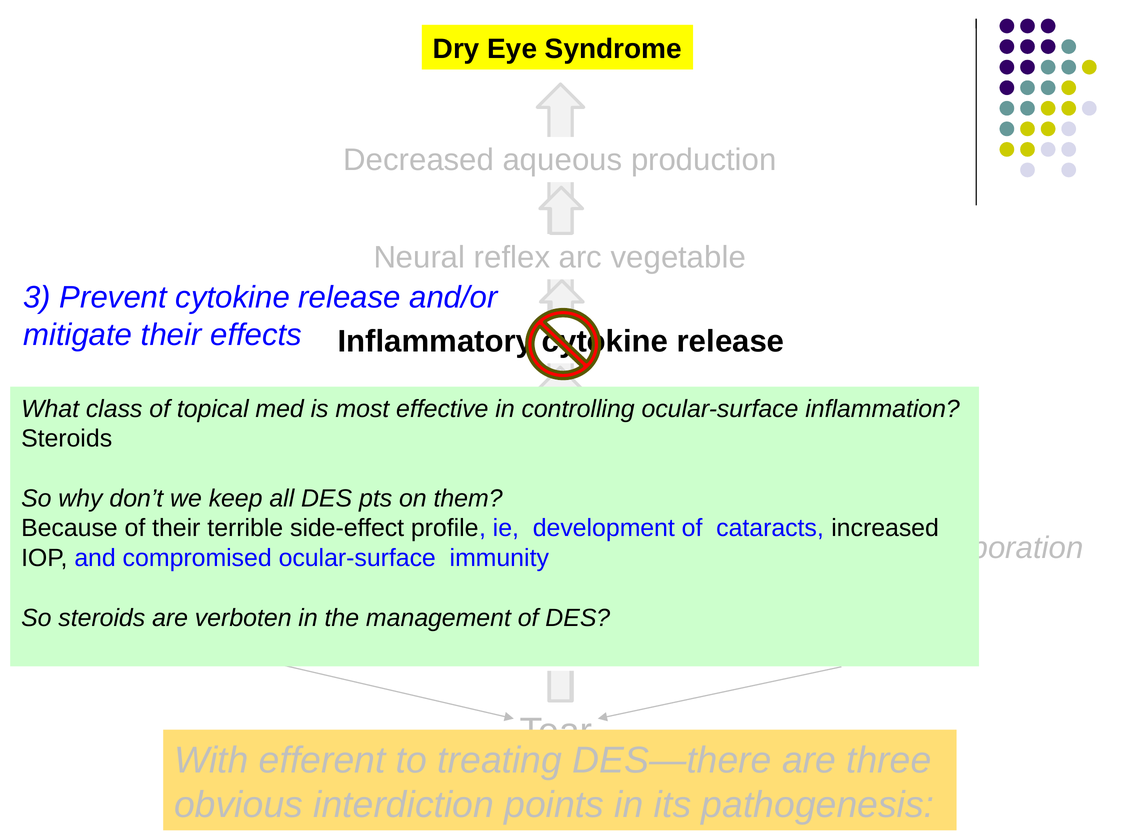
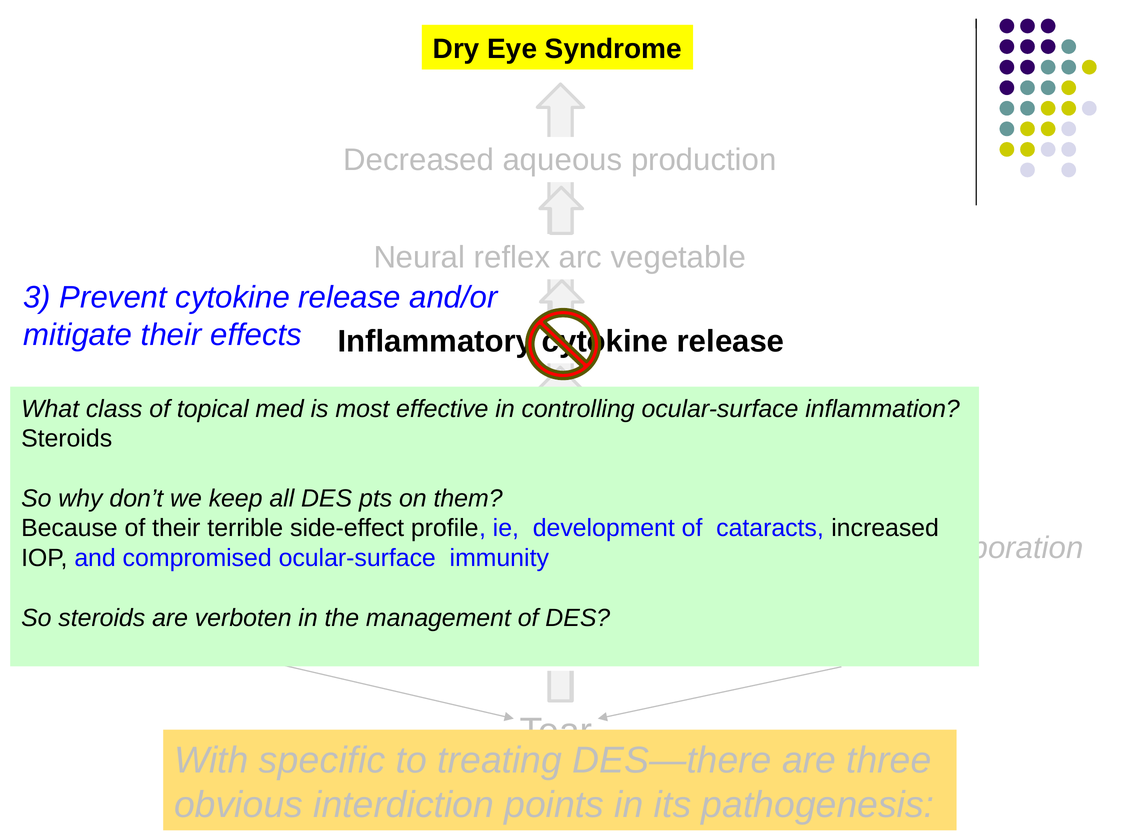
efferent: efferent -> specific
